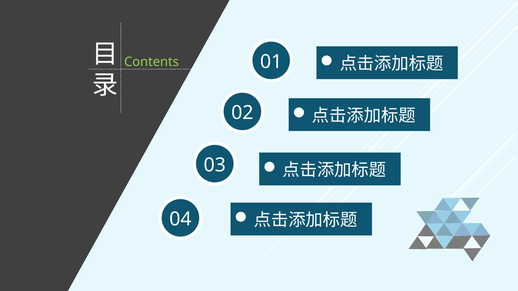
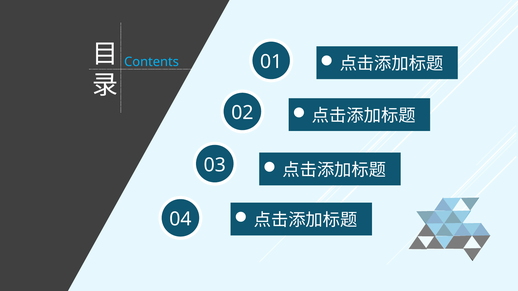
Contents colour: light green -> light blue
